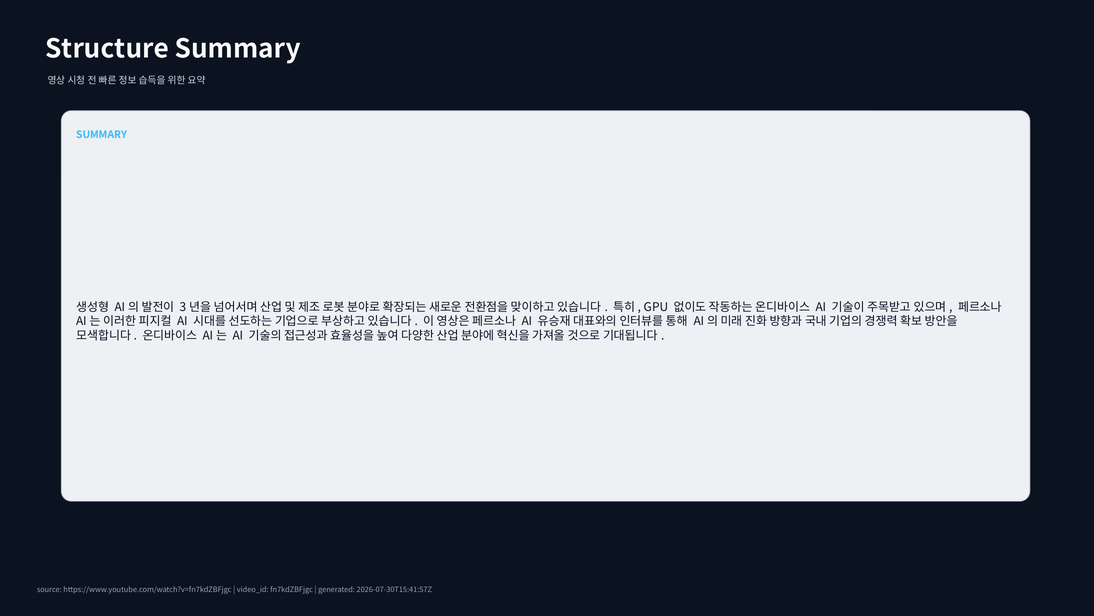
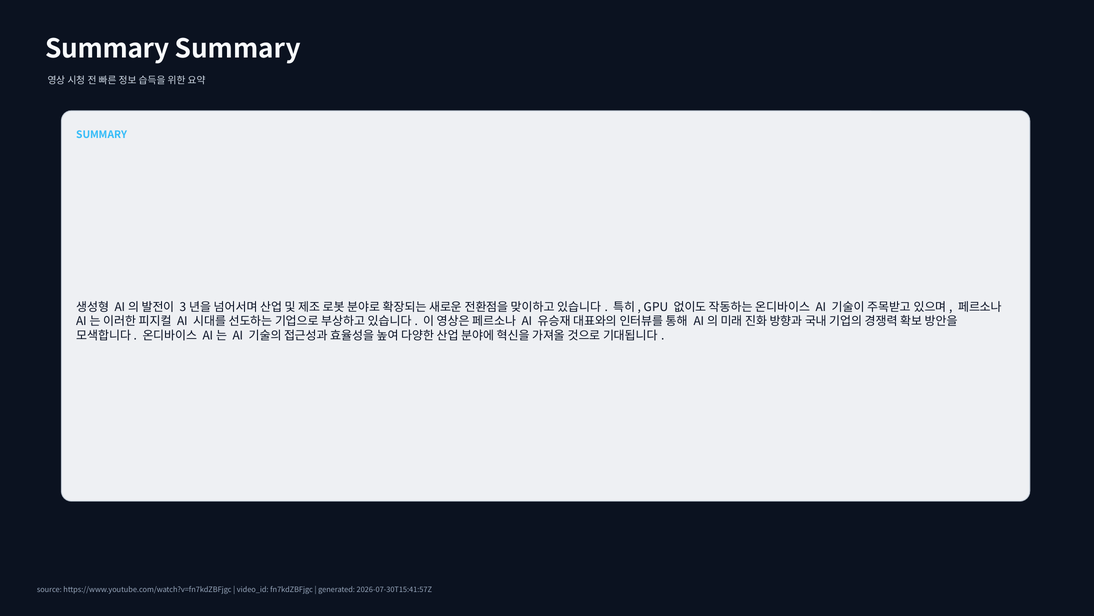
Structure at (107, 49): Structure -> Summary
